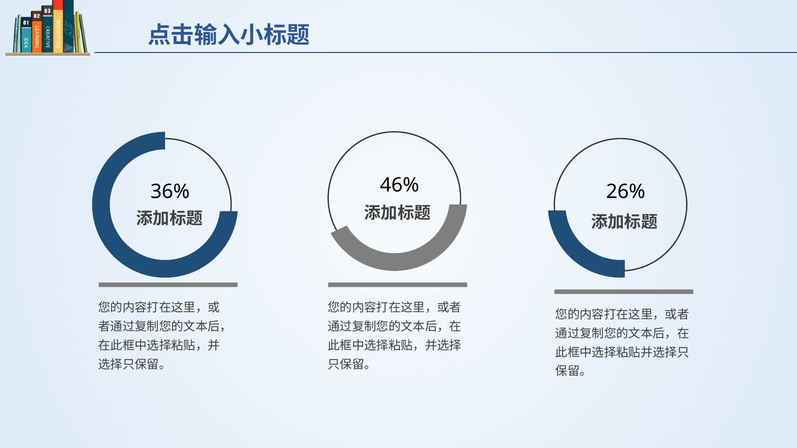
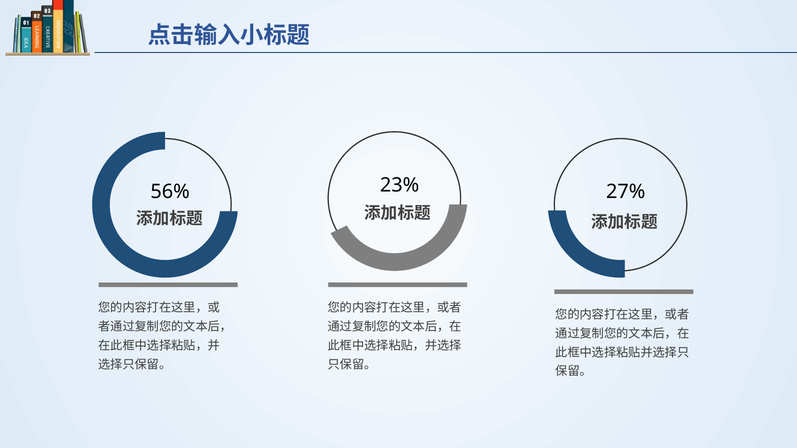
46%: 46% -> 23%
36%: 36% -> 56%
26%: 26% -> 27%
